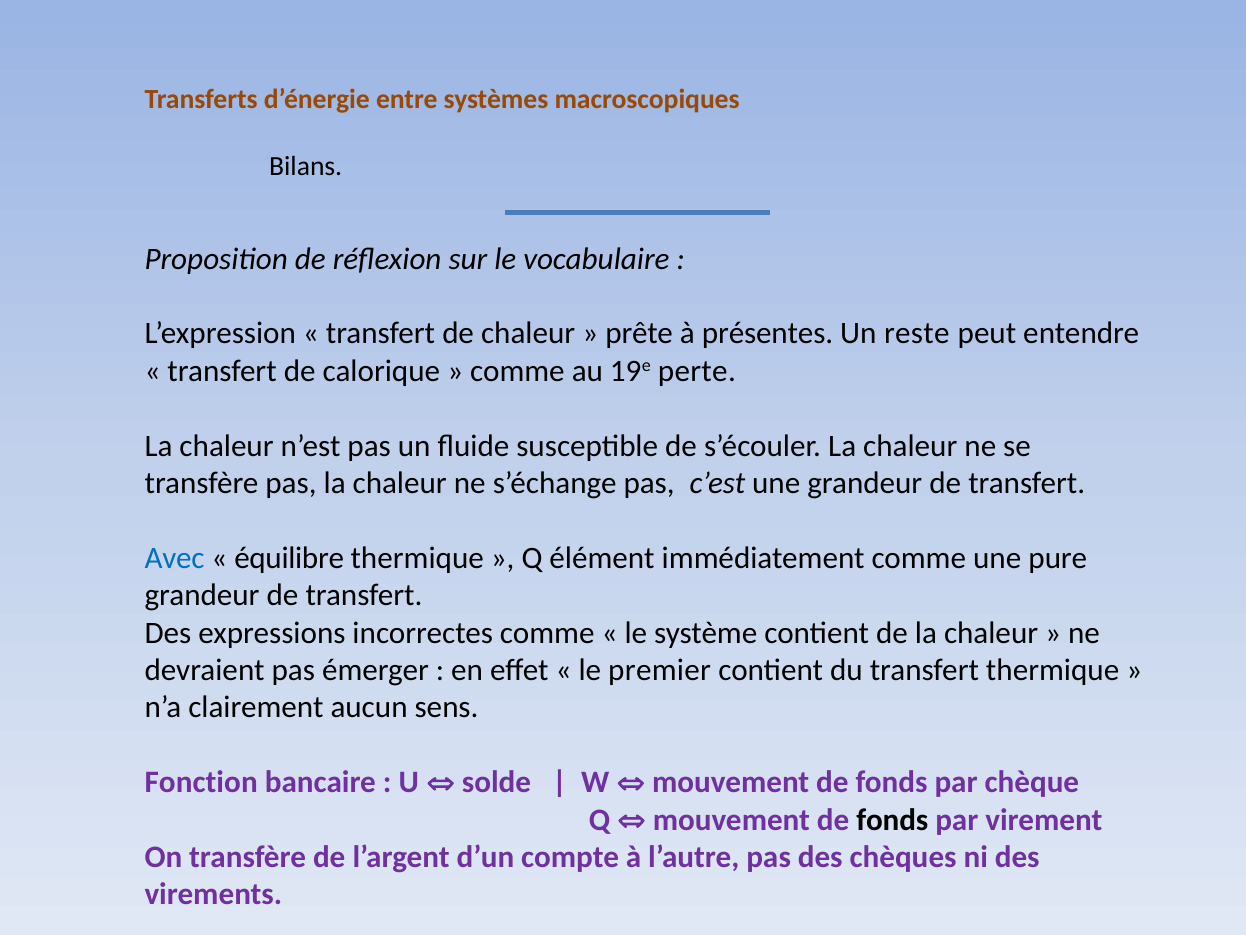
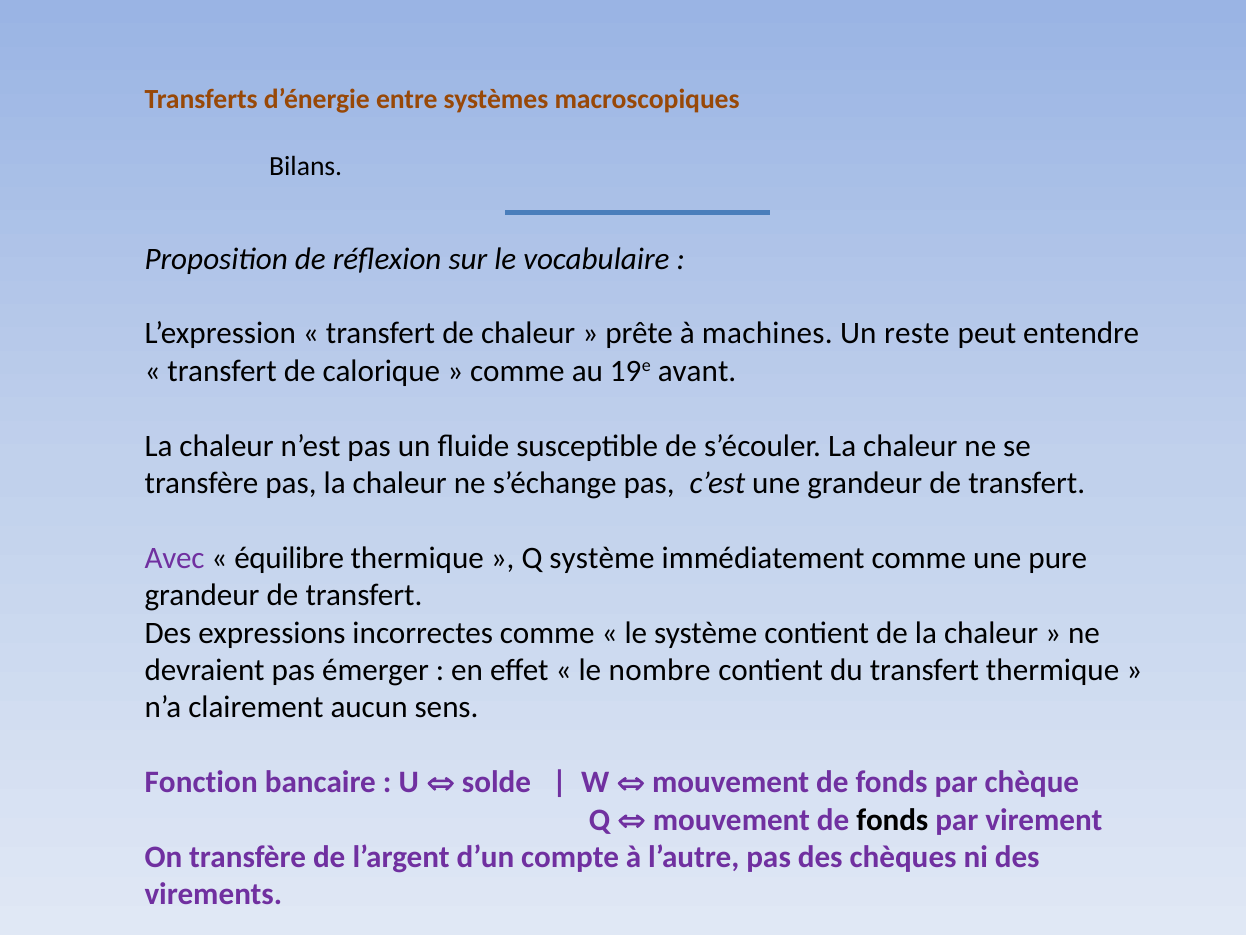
présentes: présentes -> machines
perte: perte -> avant
Avec colour: blue -> purple
Q élément: élément -> système
premier: premier -> nombre
